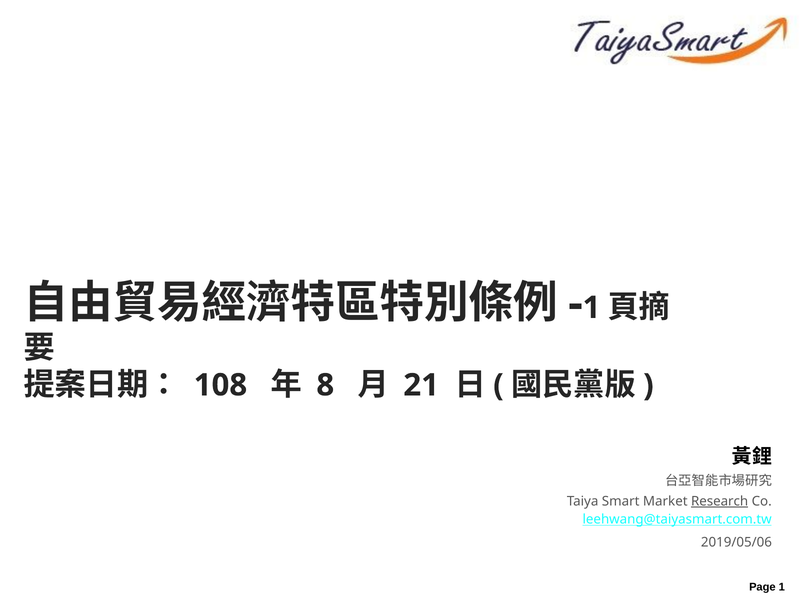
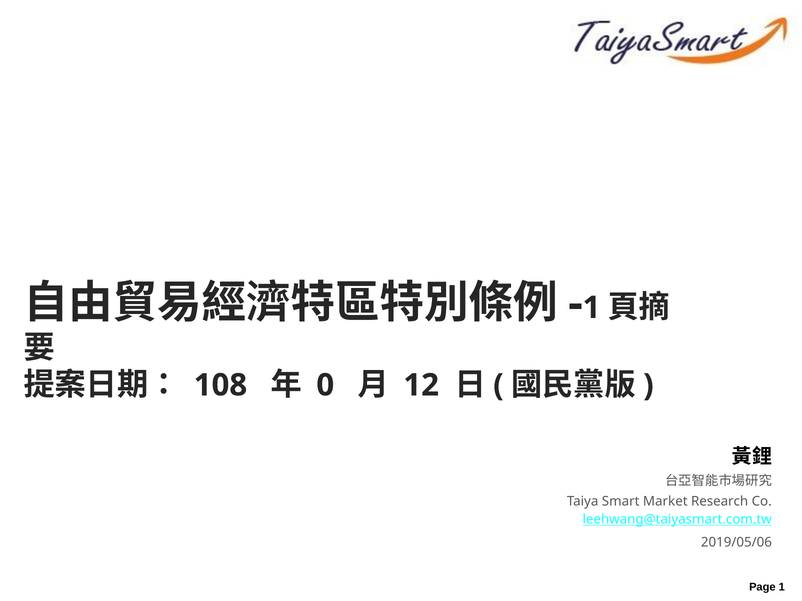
8: 8 -> 0
21: 21 -> 12
Research underline: present -> none
